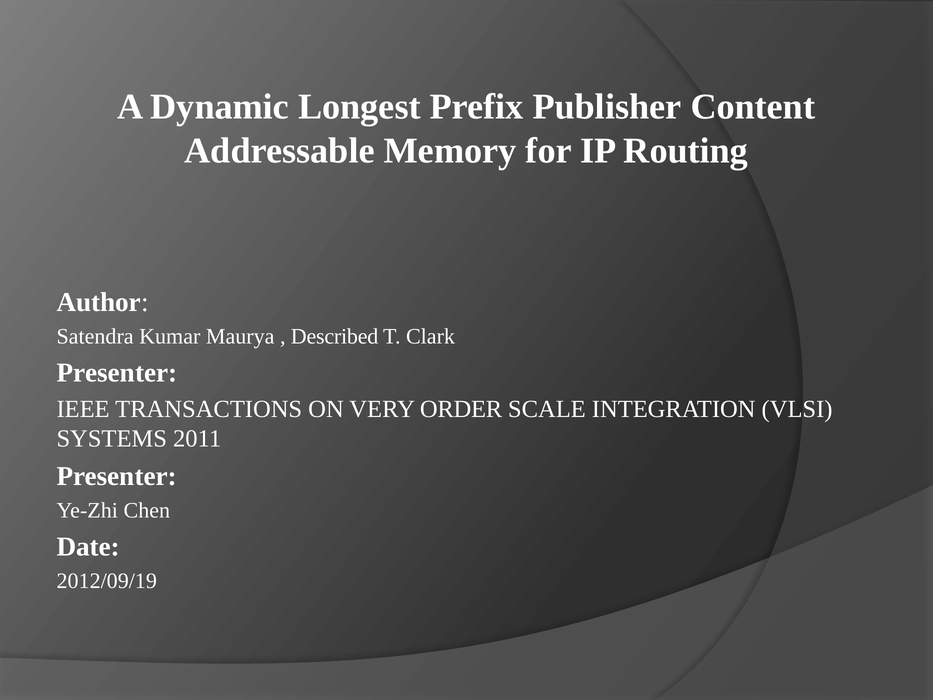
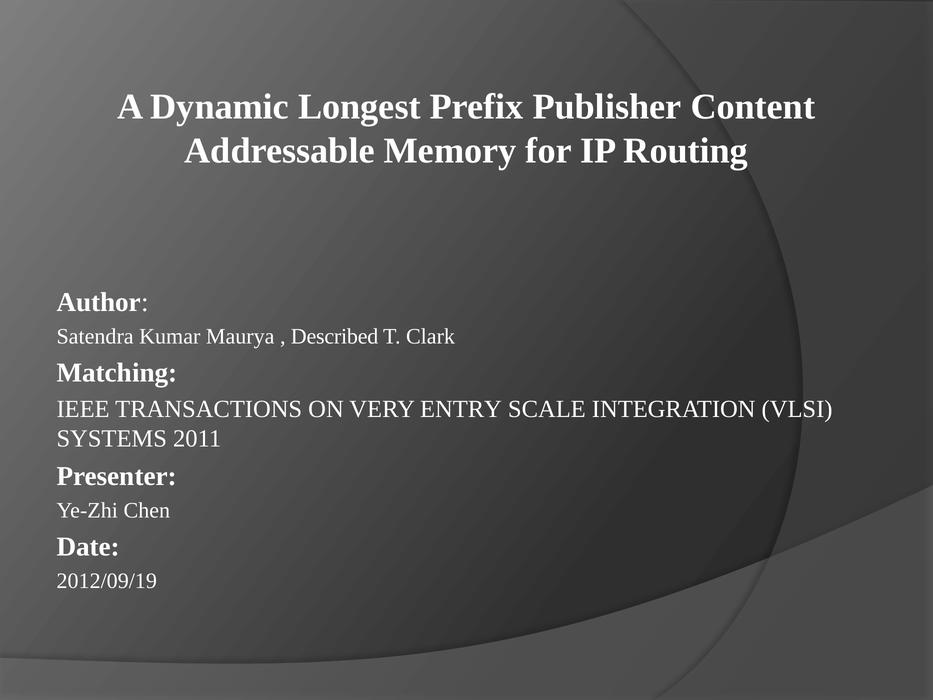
Presenter at (117, 372): Presenter -> Matching
ORDER: ORDER -> ENTRY
